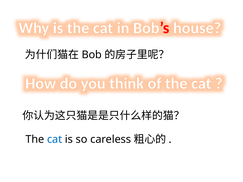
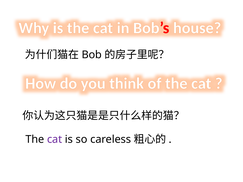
cat at (55, 139) colour: blue -> purple
